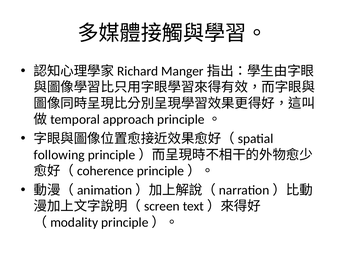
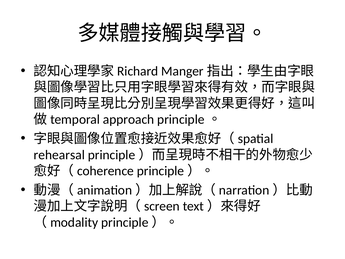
following: following -> rehearsal
